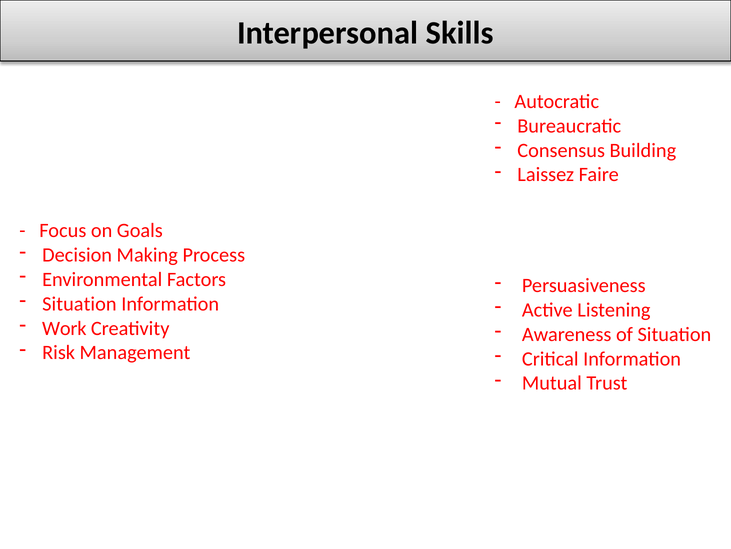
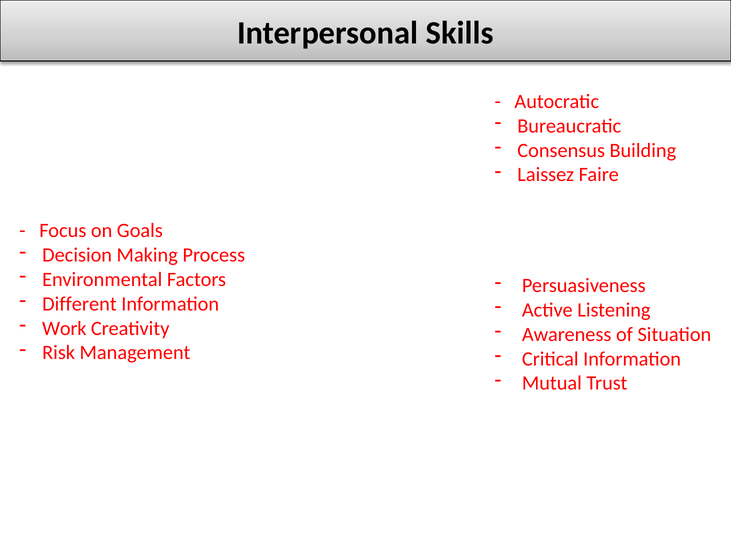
Situation at (79, 304): Situation -> Different
